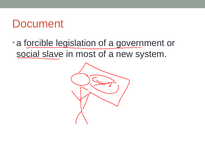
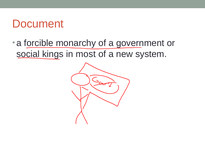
legislation: legislation -> monarchy
slave: slave -> kings
